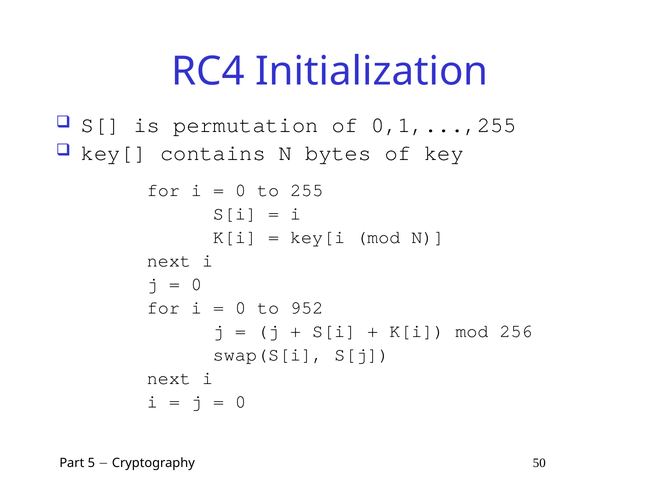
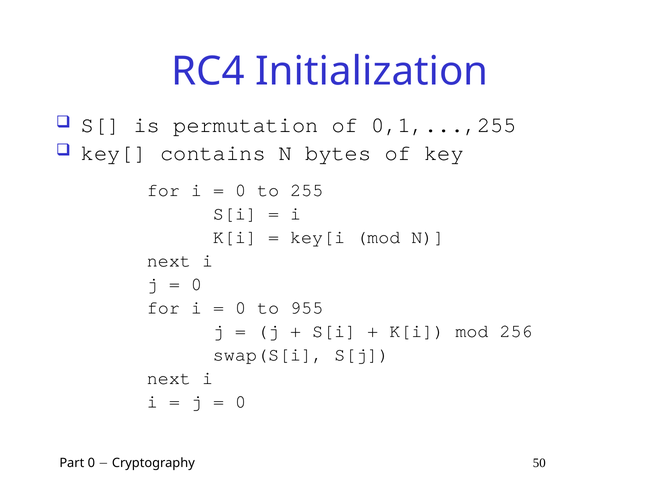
952: 952 -> 955
Part 5: 5 -> 0
